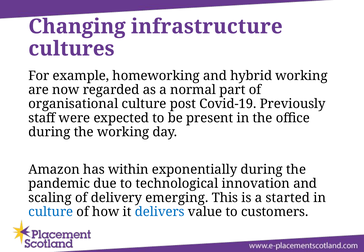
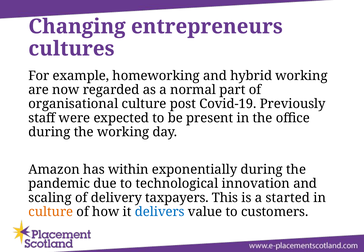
infrastructure: infrastructure -> entrepreneurs
emerging: emerging -> taxpayers
culture at (51, 212) colour: blue -> orange
